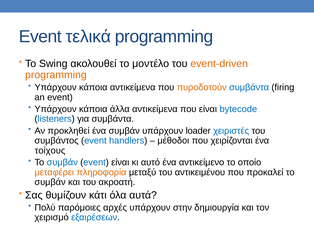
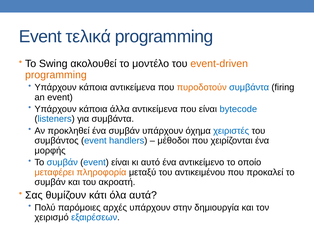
loader: loader -> όχημα
τοίχους: τοίχους -> μορφής
